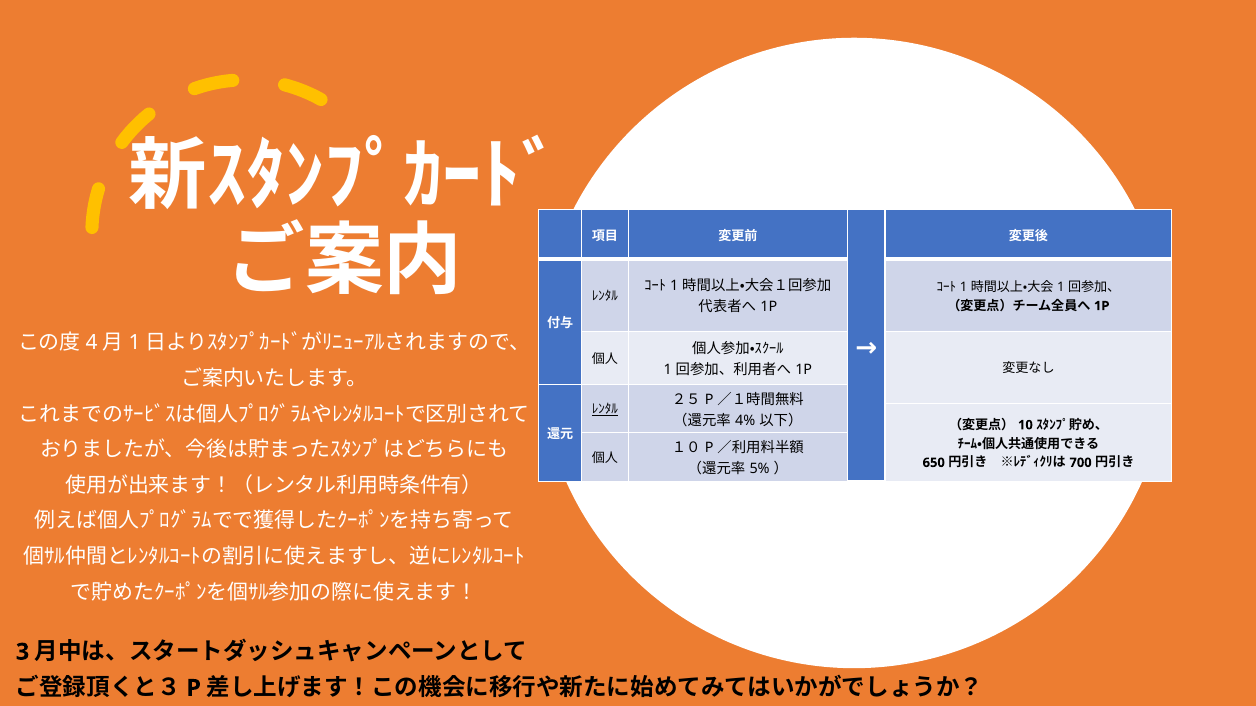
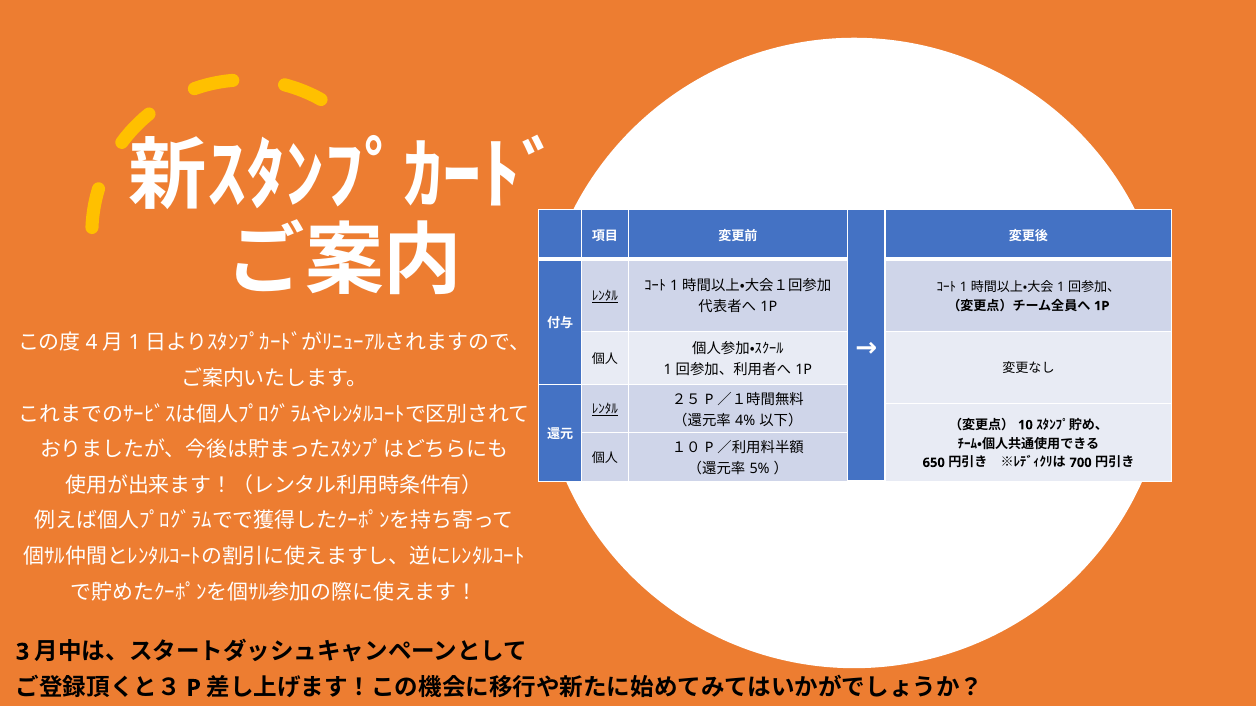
ﾚﾝﾀﾙ at (605, 297) underline: none -> present
